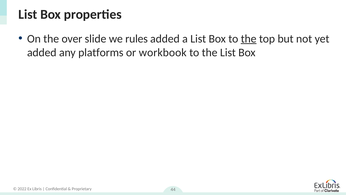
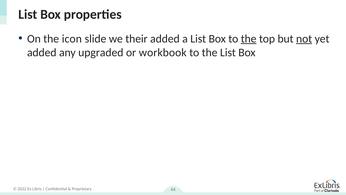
over: over -> icon
rules: rules -> their
not underline: none -> present
platforms: platforms -> upgraded
